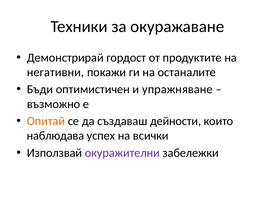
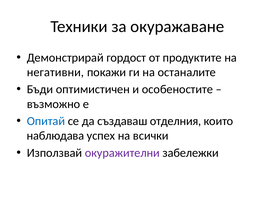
упражняване: упражняване -> особеностите
Опитай colour: orange -> blue
дейности: дейности -> отделния
